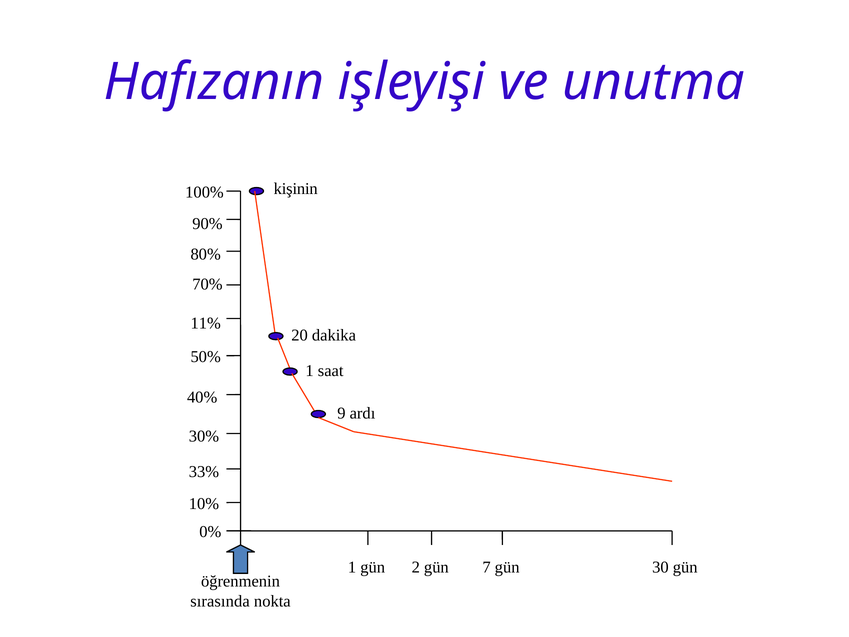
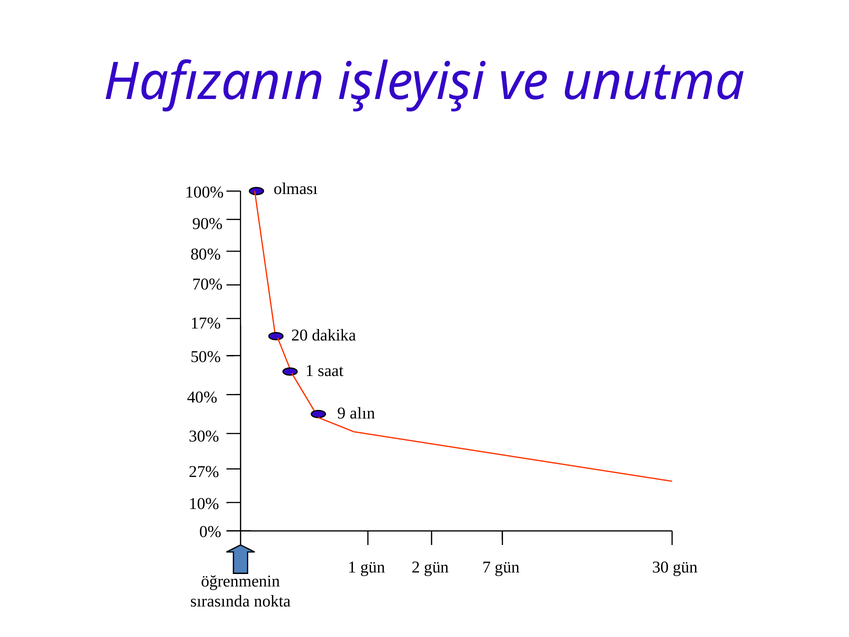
kişinin: kişinin -> olması
11%: 11% -> 17%
ardı: ardı -> alın
33%: 33% -> 27%
